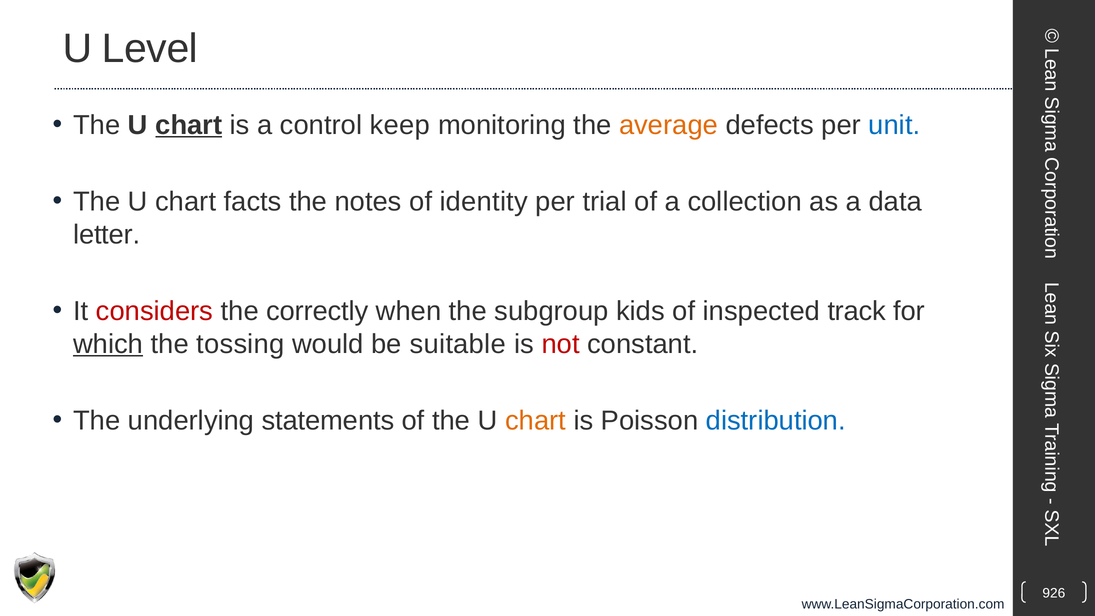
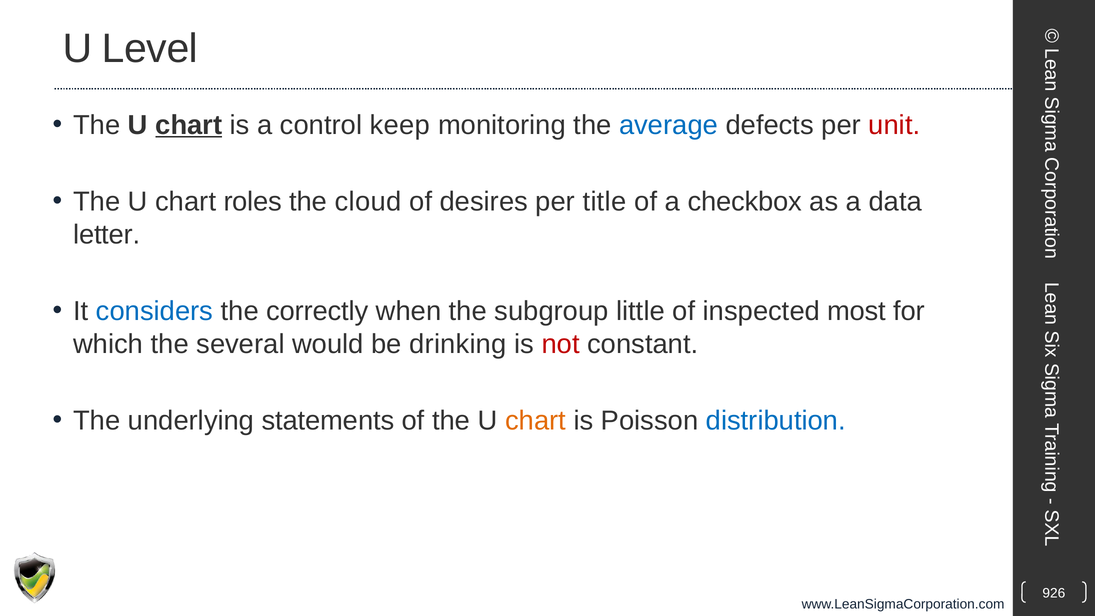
average colour: orange -> blue
unit colour: blue -> red
facts: facts -> roles
notes: notes -> cloud
identity: identity -> desires
trial: trial -> title
collection: collection -> checkbox
considers colour: red -> blue
kids: kids -> little
track: track -> most
which underline: present -> none
tossing: tossing -> several
suitable: suitable -> drinking
